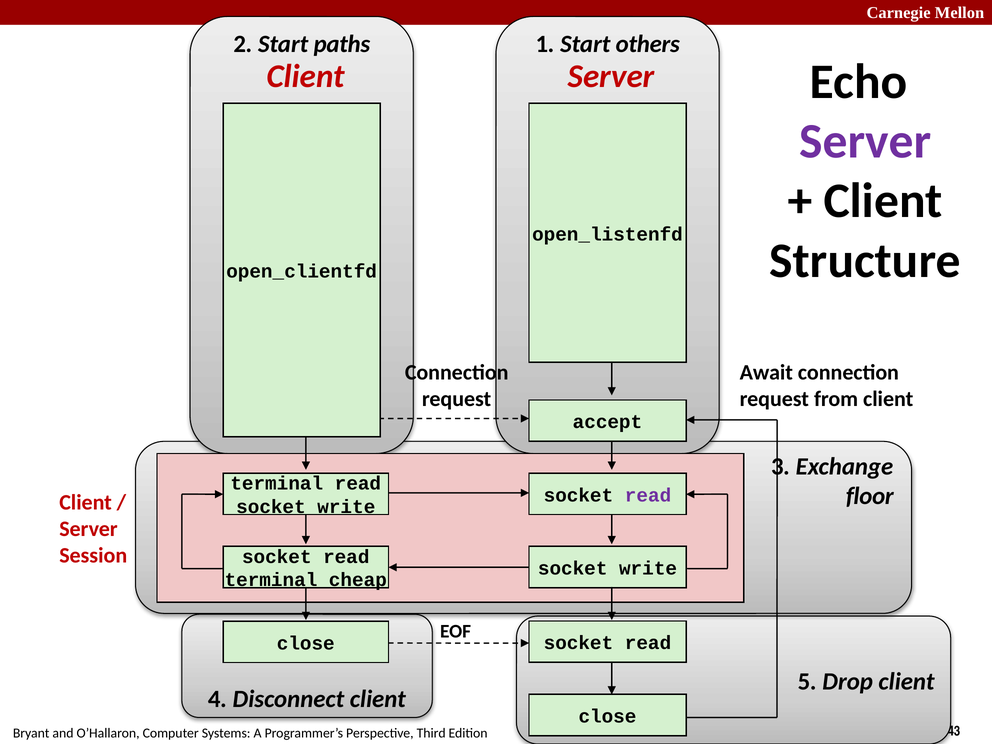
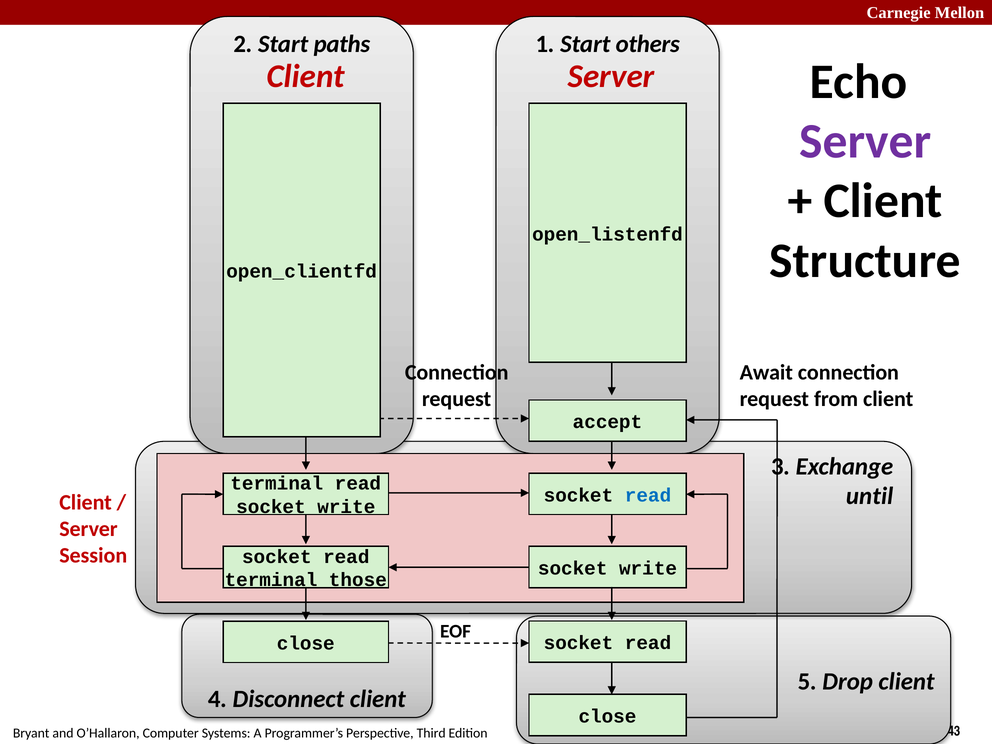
floor: floor -> until
read at (648, 495) colour: purple -> blue
cheap: cheap -> those
